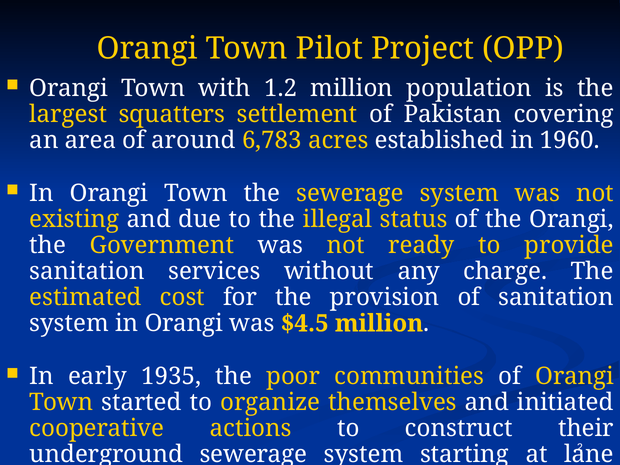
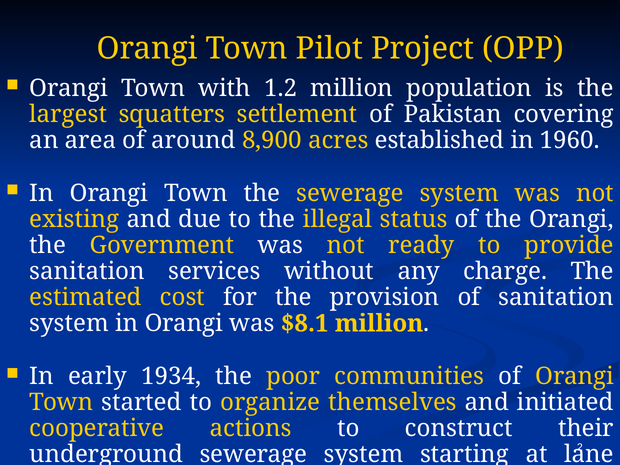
6,783: 6,783 -> 8,900
$4.5: $4.5 -> $8.1
1935: 1935 -> 1934
